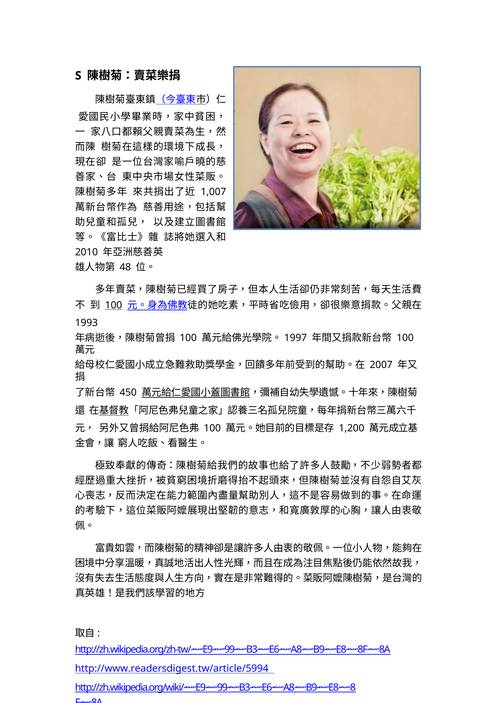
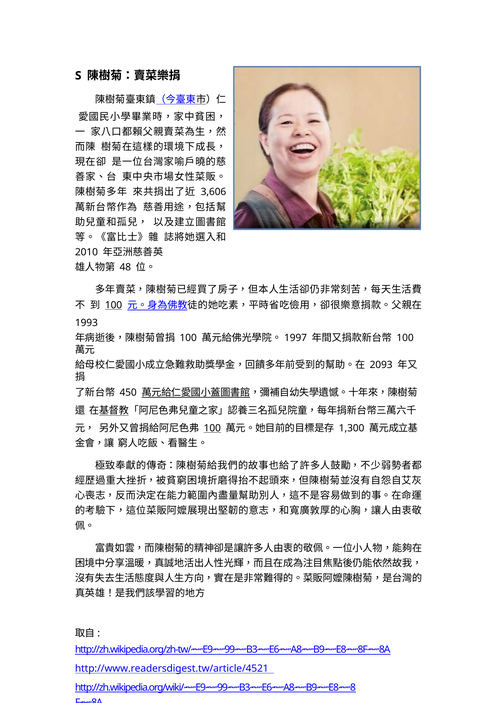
1,007: 1,007 -> 3,606
2007: 2007 -> 2093
100 at (212, 428) underline: none -> present
1,200: 1,200 -> 1,300
http://www.readersdigest.tw/article/5994: http://www.readersdigest.tw/article/5994 -> http://www.readersdigest.tw/article/4521
